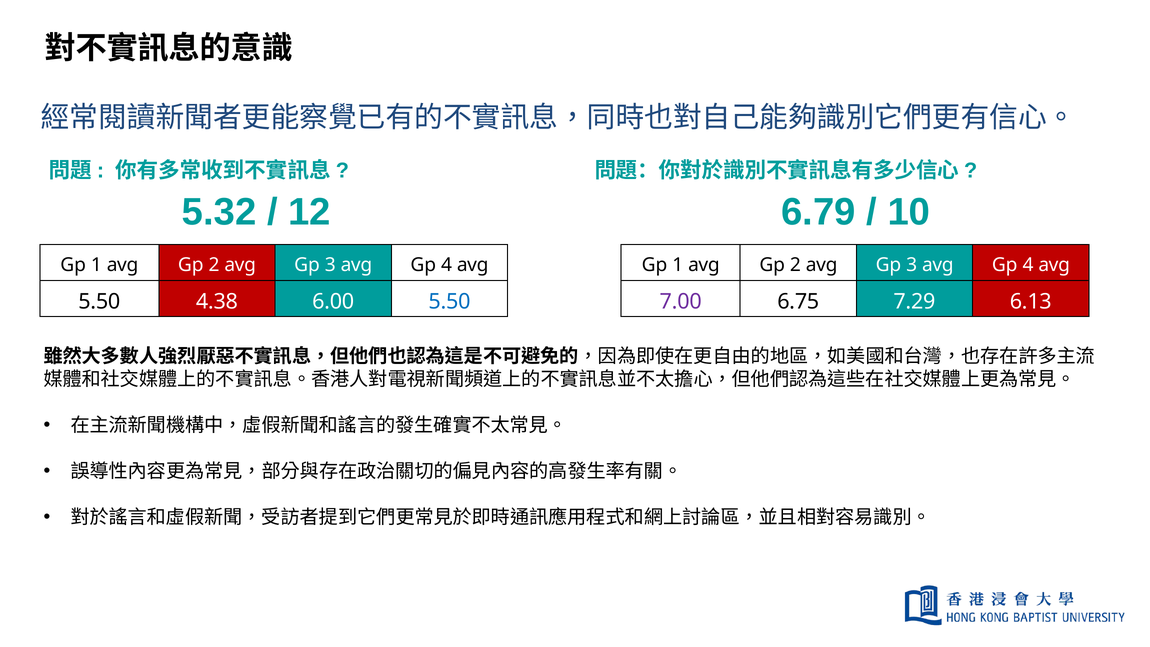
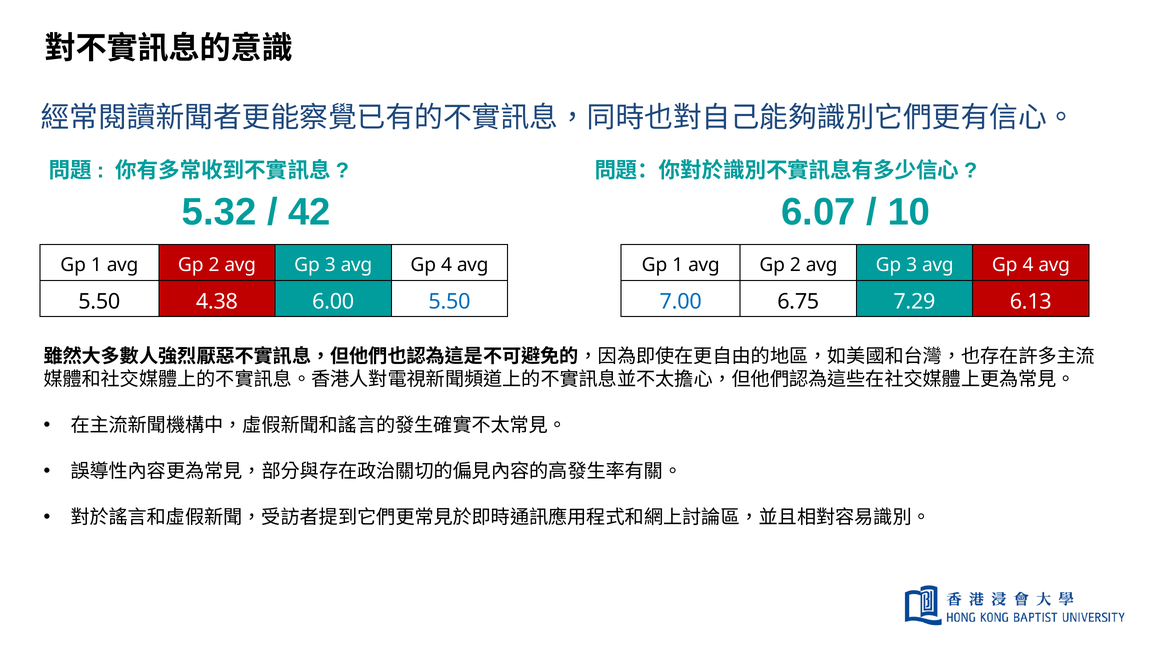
12: 12 -> 42
6.79: 6.79 -> 6.07
7.00 colour: purple -> blue
